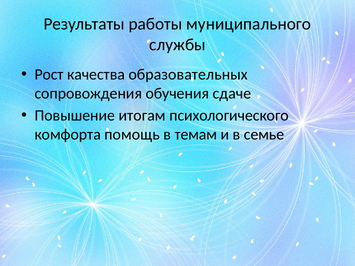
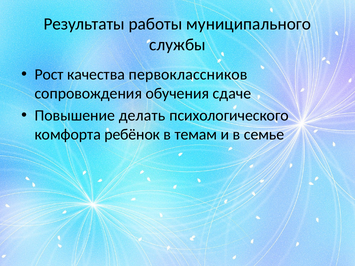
образовательных: образовательных -> первоклассников
итогам: итогам -> делать
помощь: помощь -> ребёнок
